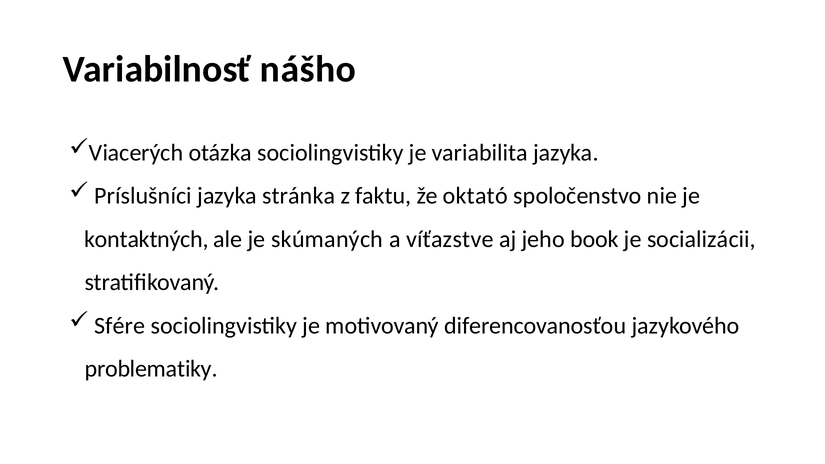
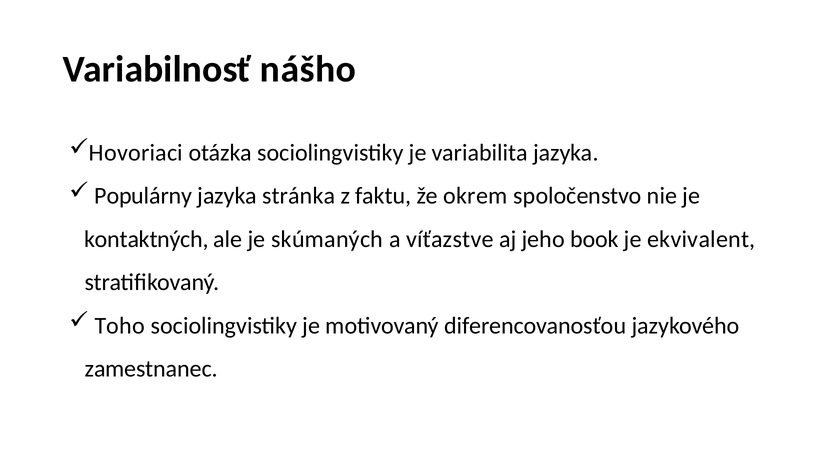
Viacerých: Viacerých -> Hovoriaci
Príslušníci: Príslušníci -> Populárny
oktató: oktató -> okrem
socializácii: socializácii -> ekvivalent
Sfére: Sfére -> Toho
problematiky: problematiky -> zamestnanec
